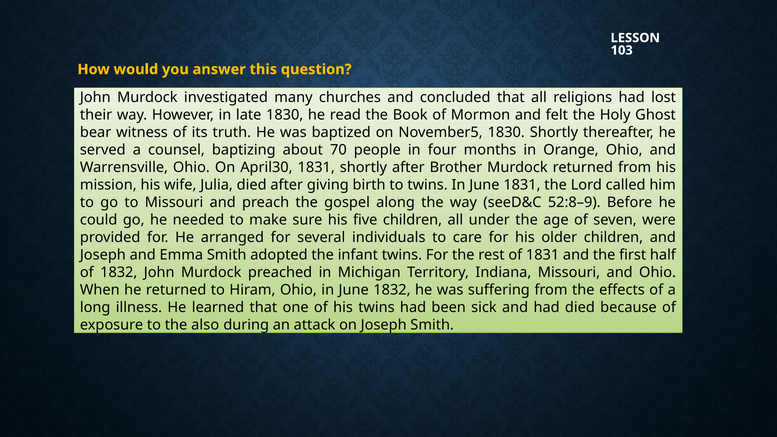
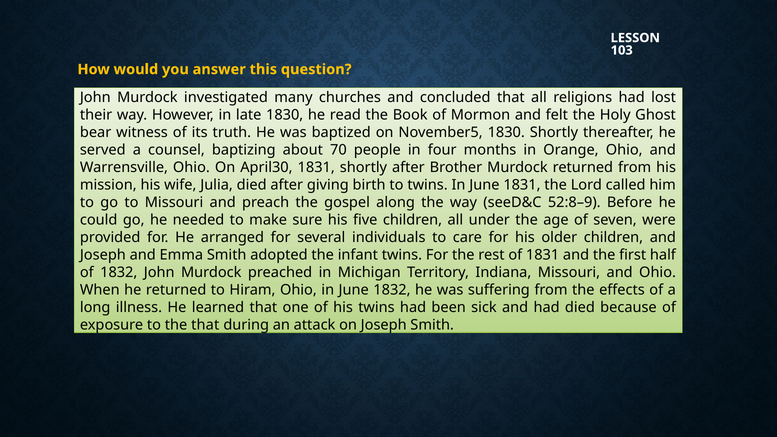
the also: also -> that
